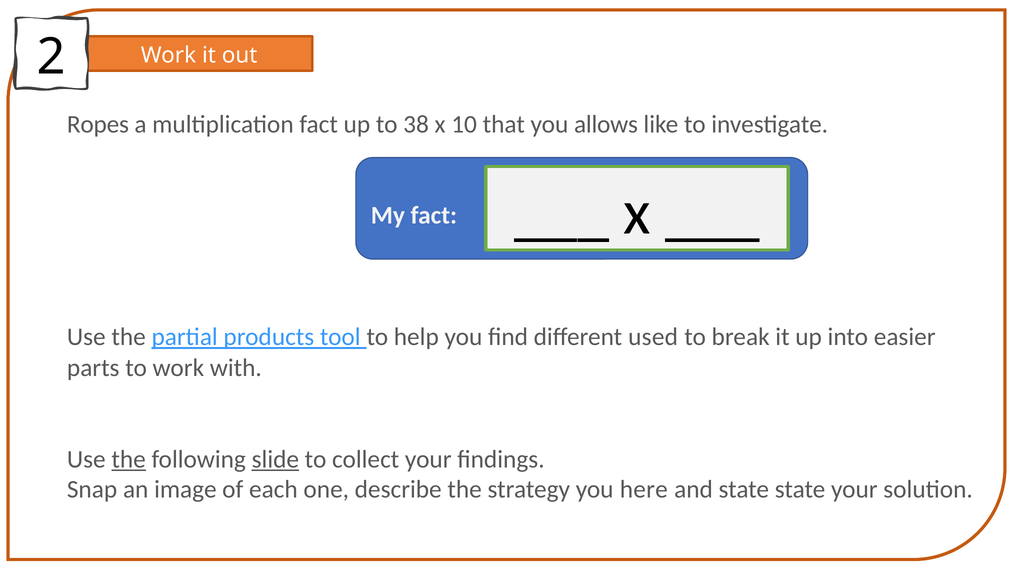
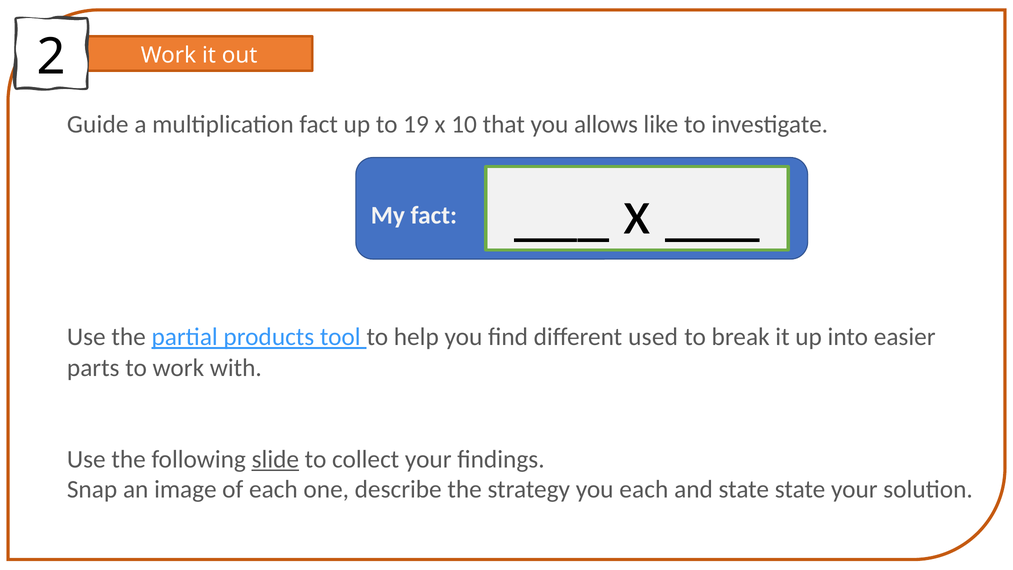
Ropes: Ropes -> Guide
38: 38 -> 19
the at (129, 459) underline: present -> none
you here: here -> each
